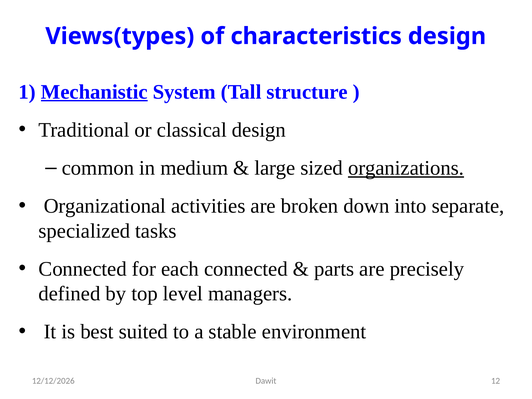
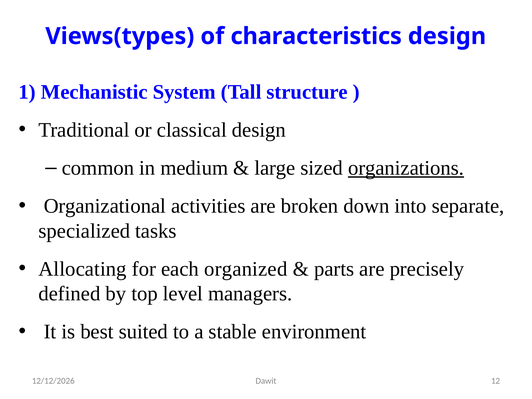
Mechanistic underline: present -> none
Connected at (83, 269): Connected -> Allocating
each connected: connected -> organized
